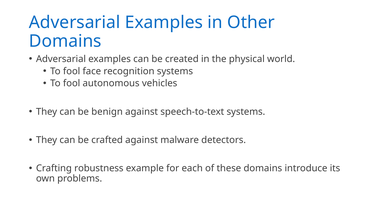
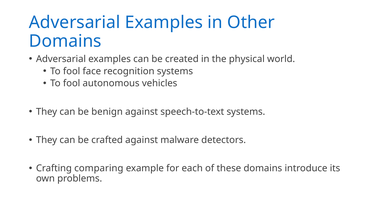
robustness: robustness -> comparing
